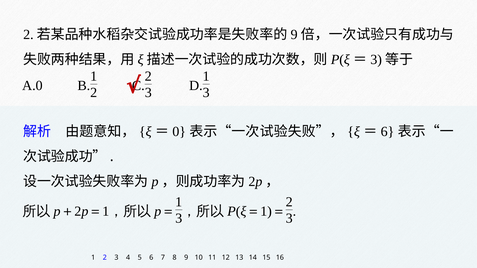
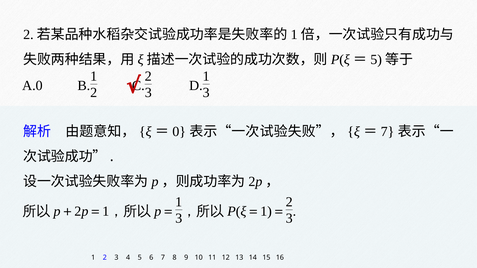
9 at (294, 35): 9 -> 1
3 at (376, 60): 3 -> 5
6 at (388, 132): 6 -> 7
